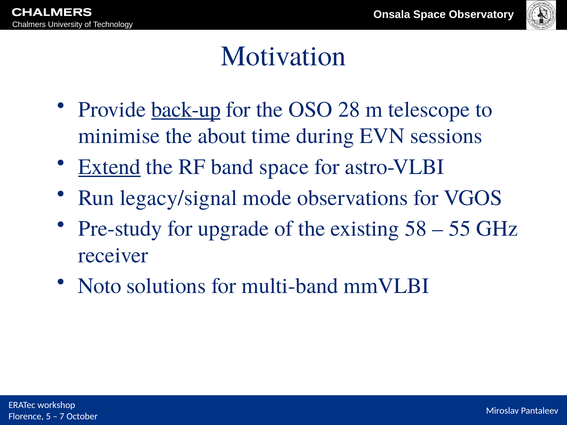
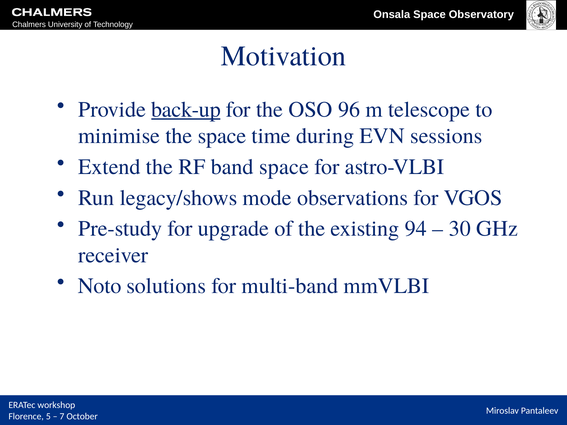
28: 28 -> 96
the about: about -> space
Extend underline: present -> none
legacy/signal: legacy/signal -> legacy/shows
58: 58 -> 94
55: 55 -> 30
